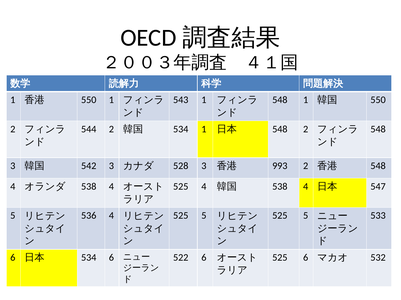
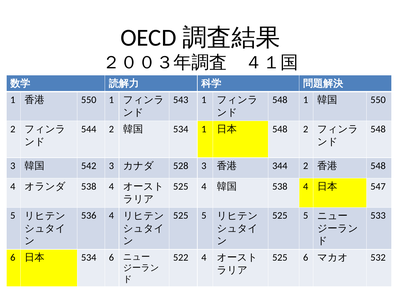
993: 993 -> 344
522 6: 6 -> 4
